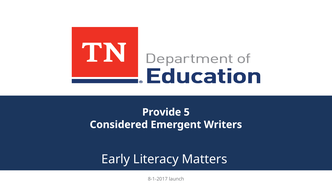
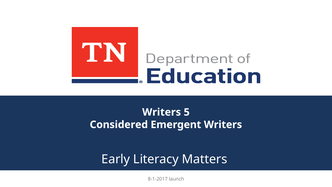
Provide at (162, 112): Provide -> Writers
